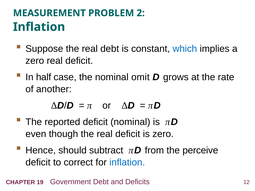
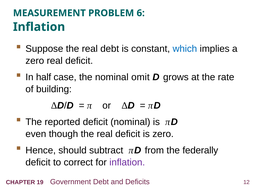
2: 2 -> 6
another: another -> building
perceive: perceive -> federally
inflation at (127, 163) colour: blue -> purple
